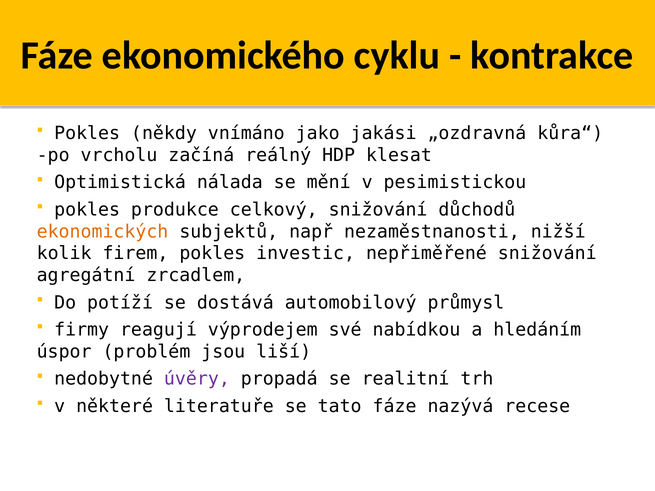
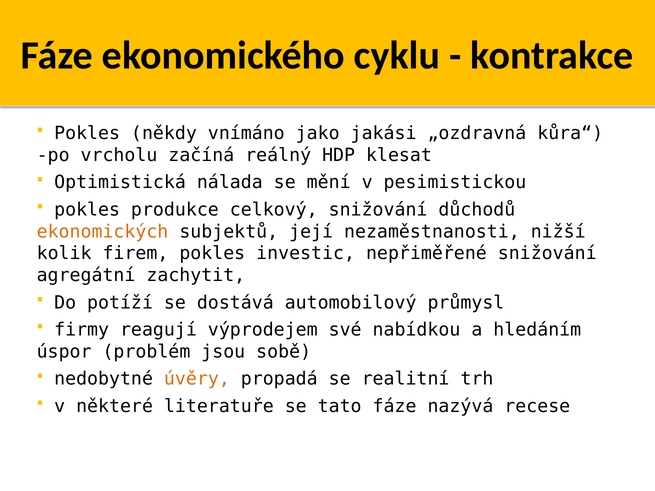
např: např -> její
zrcadlem: zrcadlem -> zachytit
liší: liší -> sobě
úvěry colour: purple -> orange
